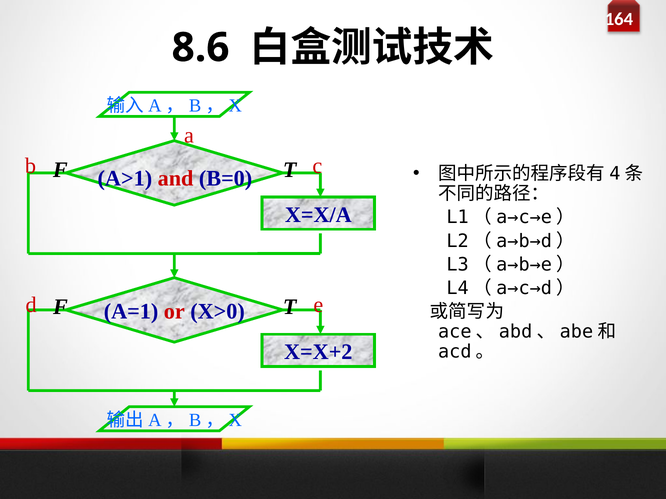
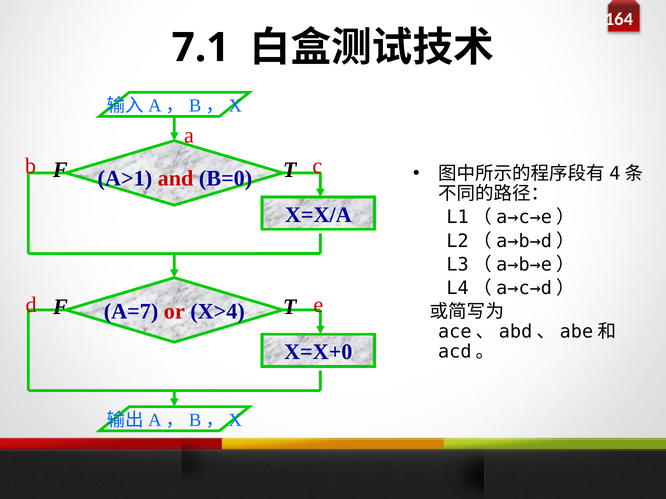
8.6: 8.6 -> 7.1
A=1: A=1 -> A=7
X>0: X>0 -> X>4
X=X+2: X=X+2 -> X=X+0
